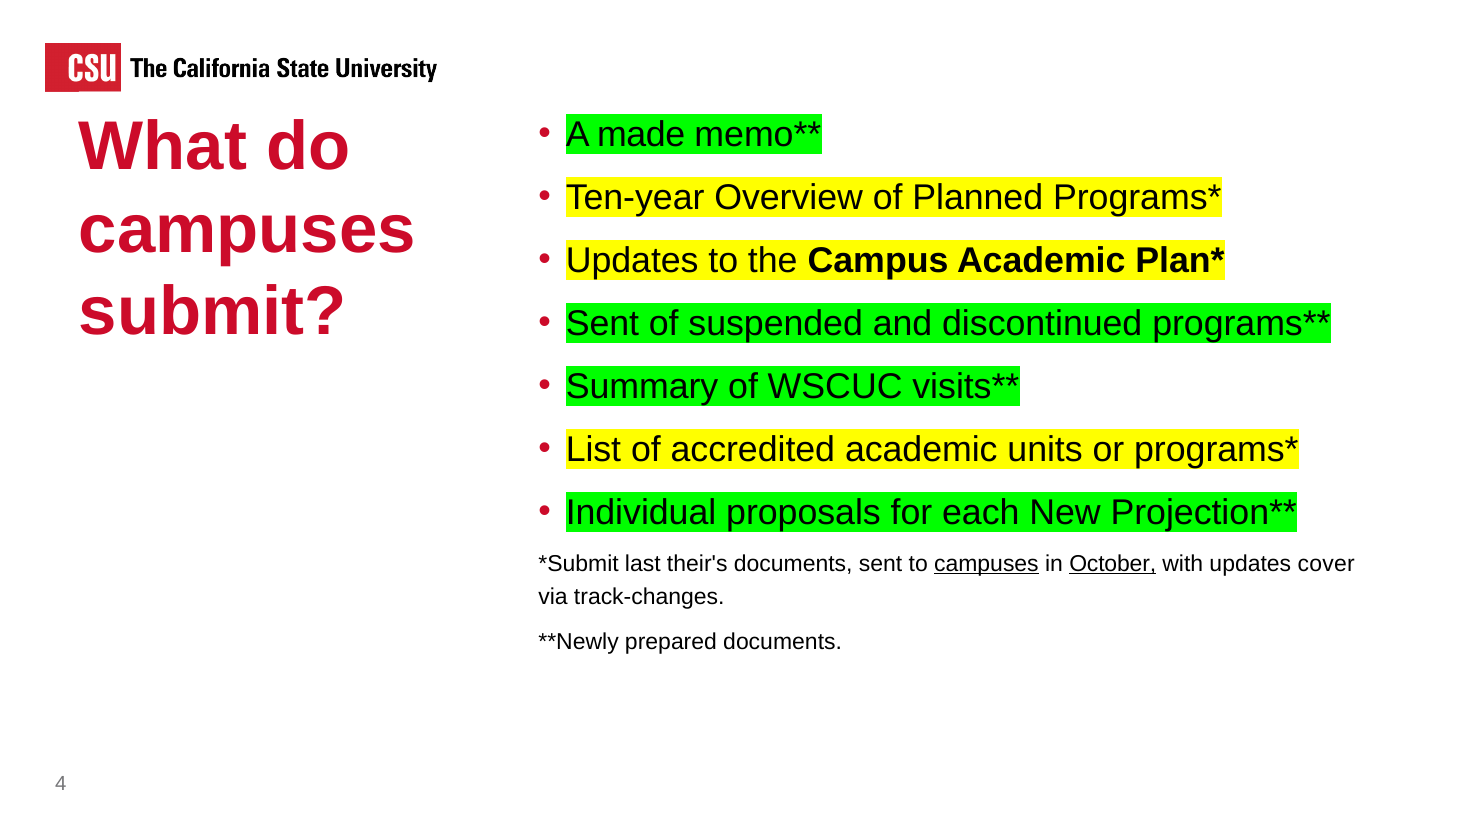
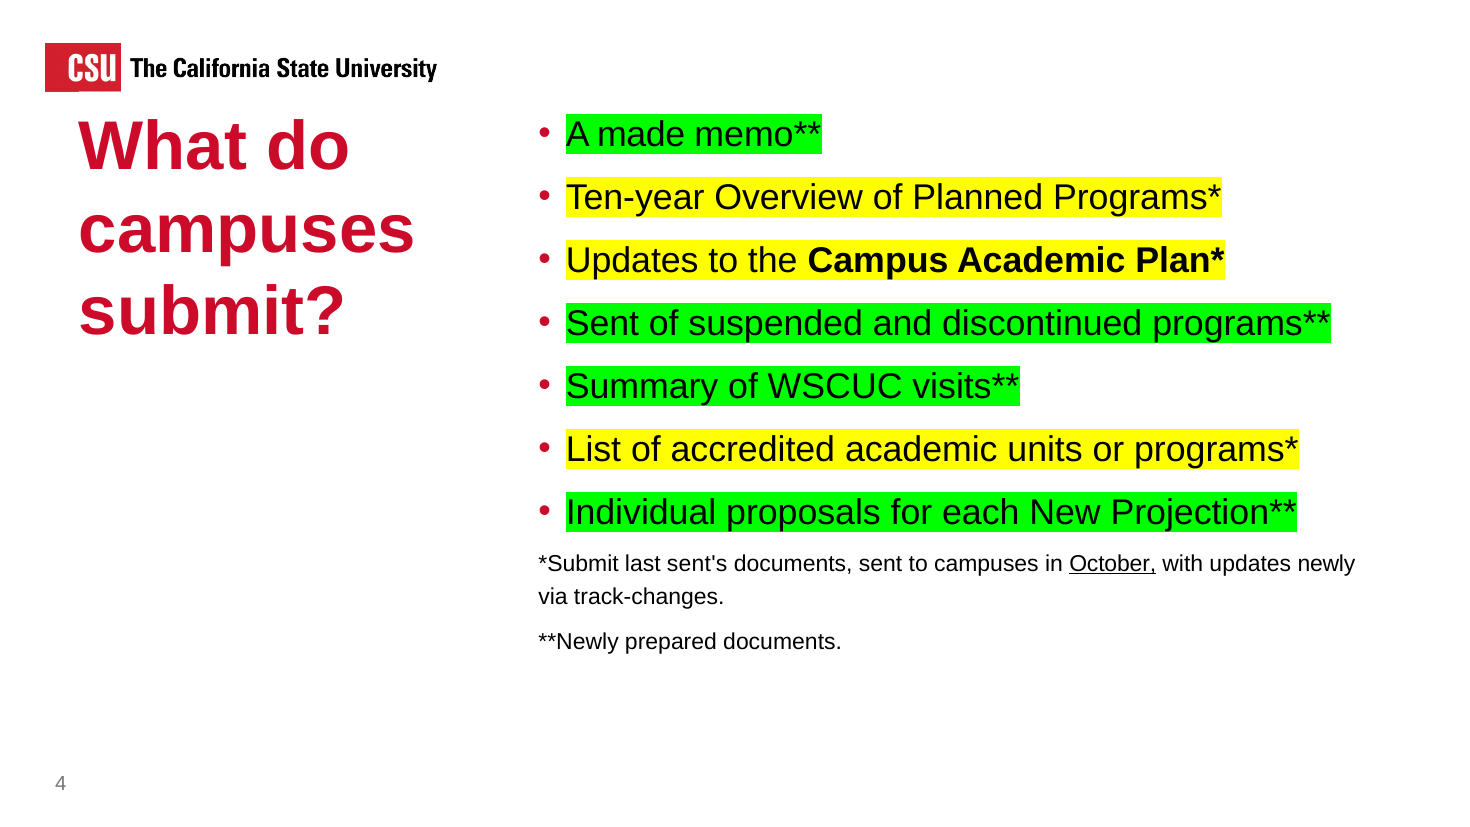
their's: their's -> sent's
campuses at (986, 564) underline: present -> none
cover: cover -> newly
